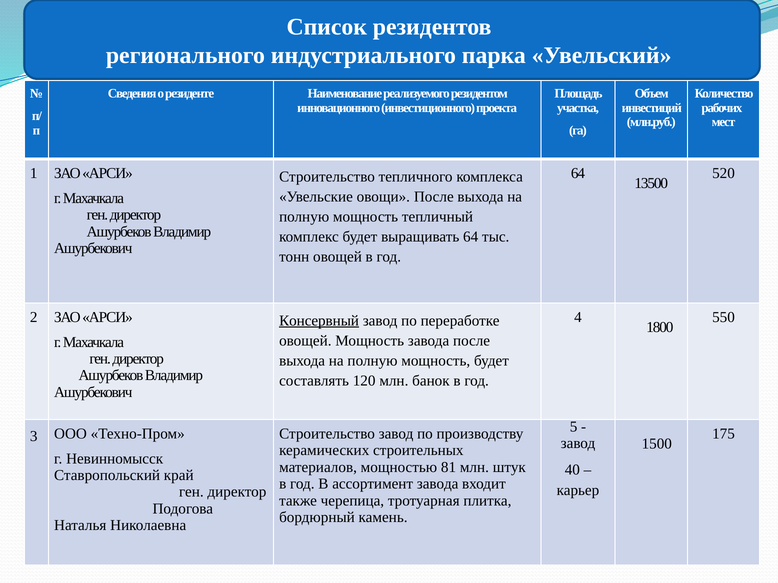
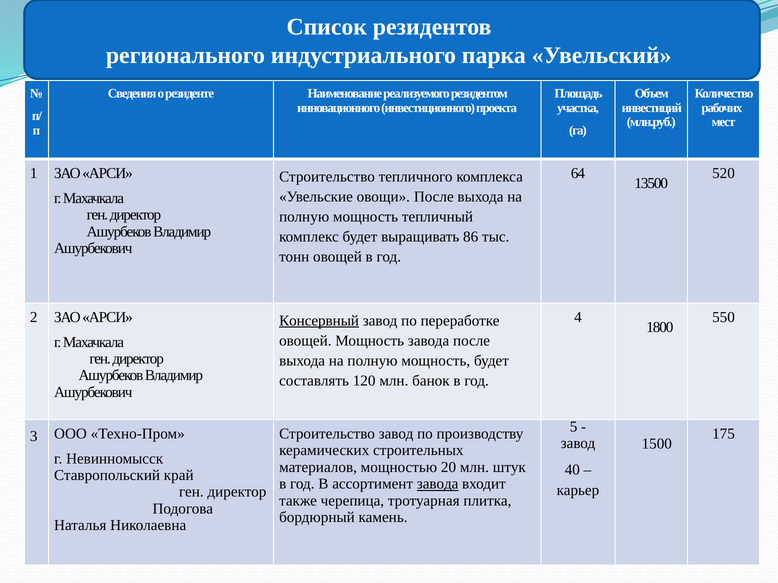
выращивать 64: 64 -> 86
81: 81 -> 20
завода at (438, 484) underline: none -> present
